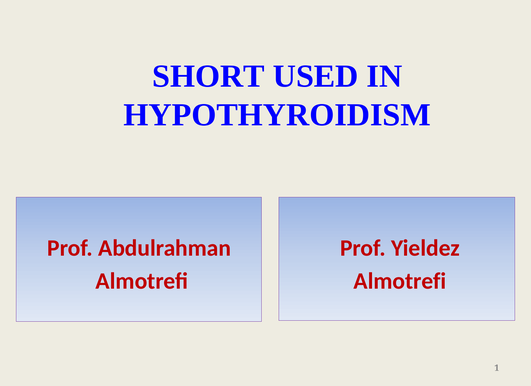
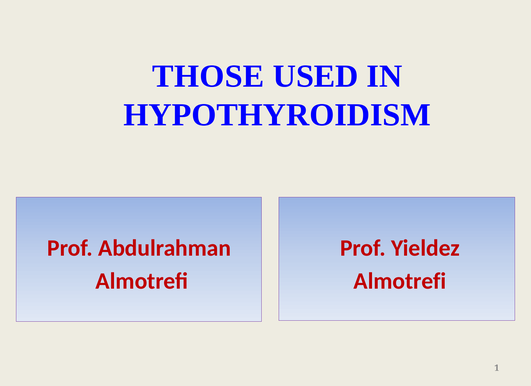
SHORT: SHORT -> THOSE
